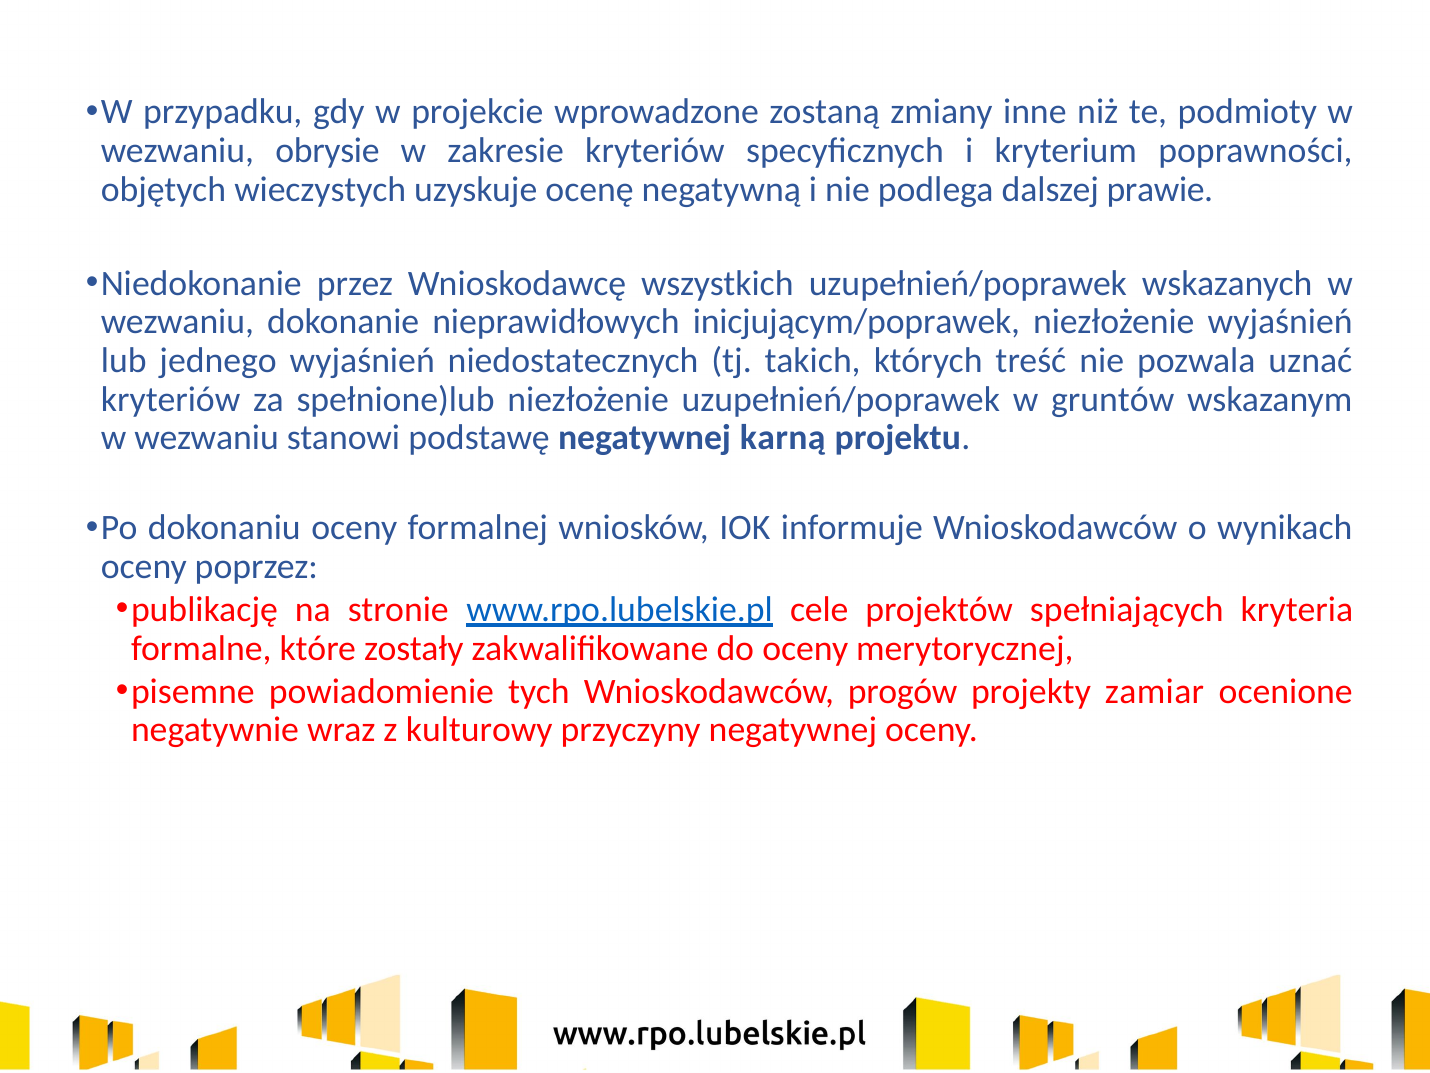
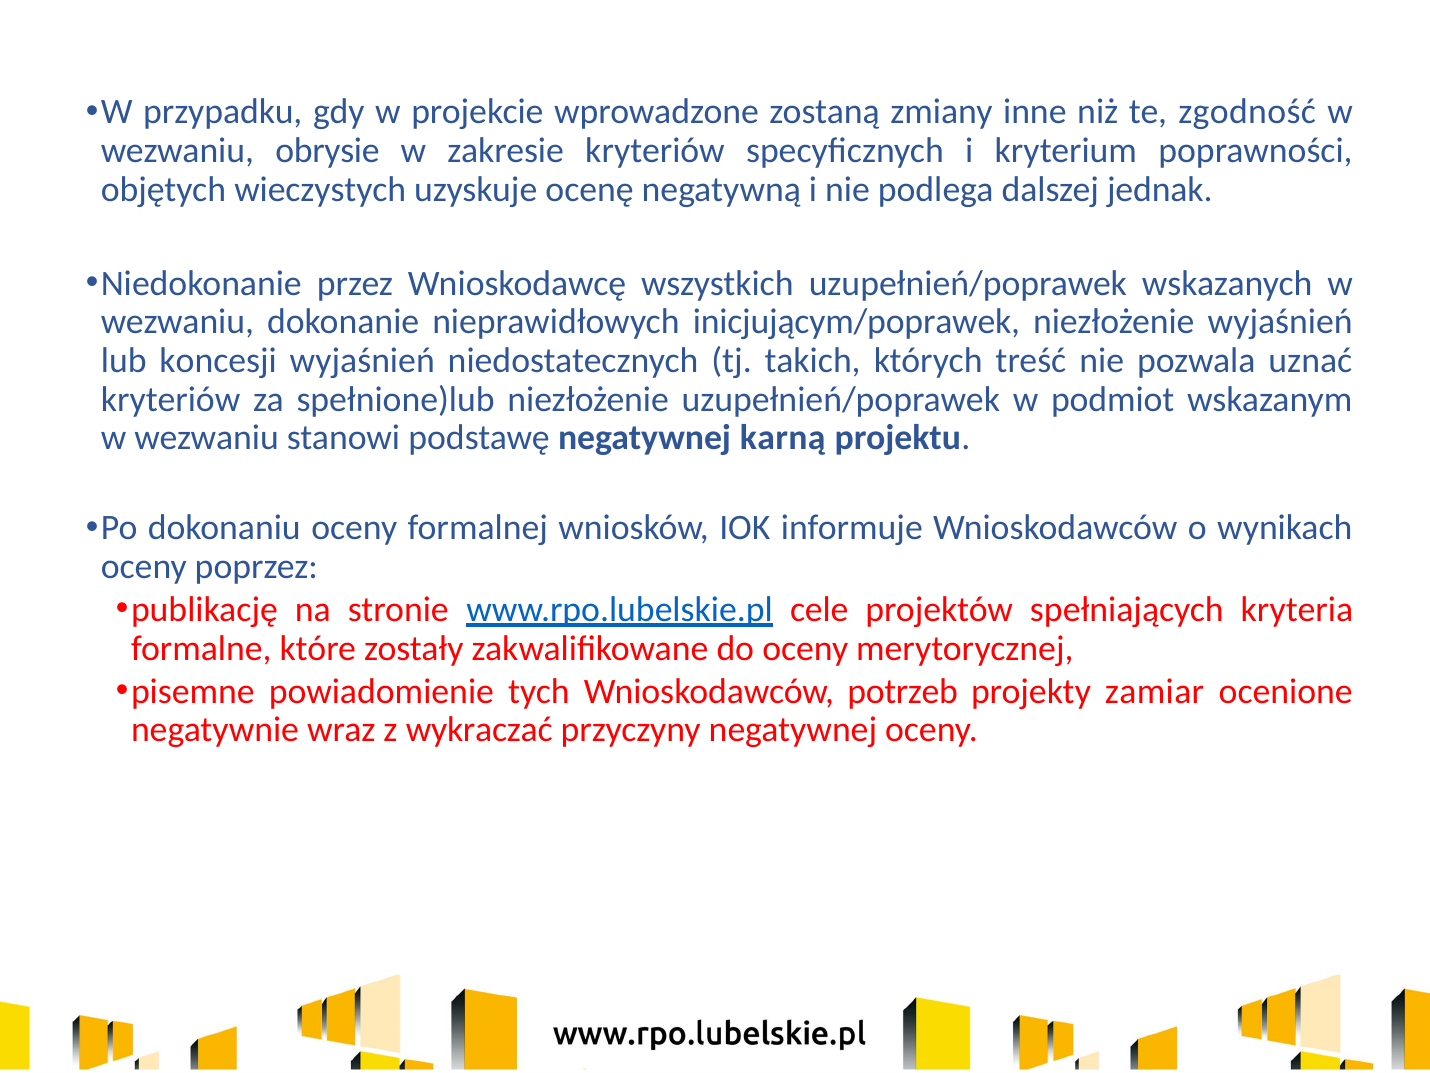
podmioty: podmioty -> zgodność
prawie: prawie -> jednak
jednego: jednego -> koncesji
gruntów: gruntów -> podmiot
progów: progów -> potrzeb
kulturowy: kulturowy -> wykraczać
